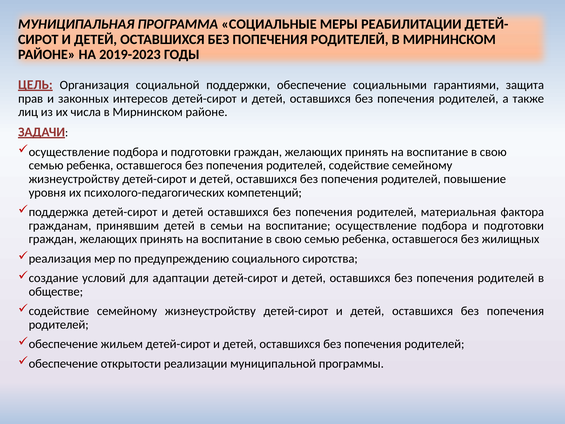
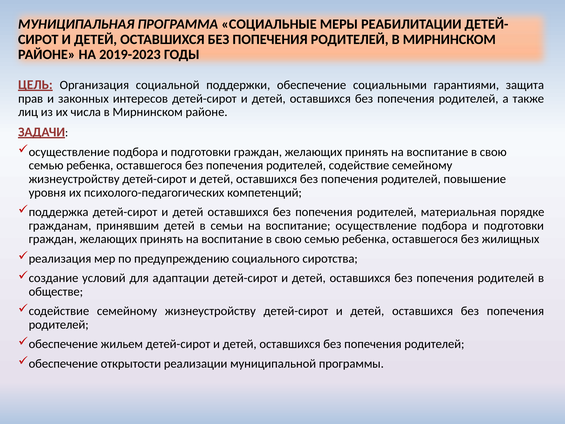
фактора: фактора -> порядке
